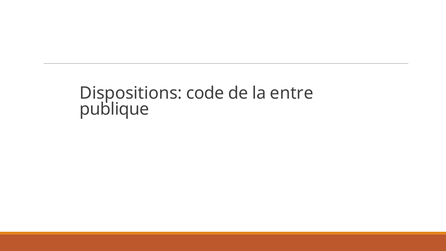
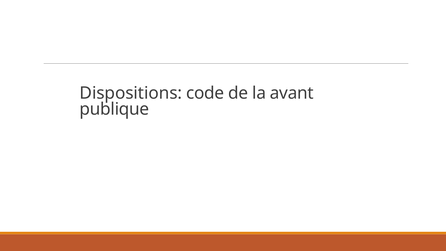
entre: entre -> avant
